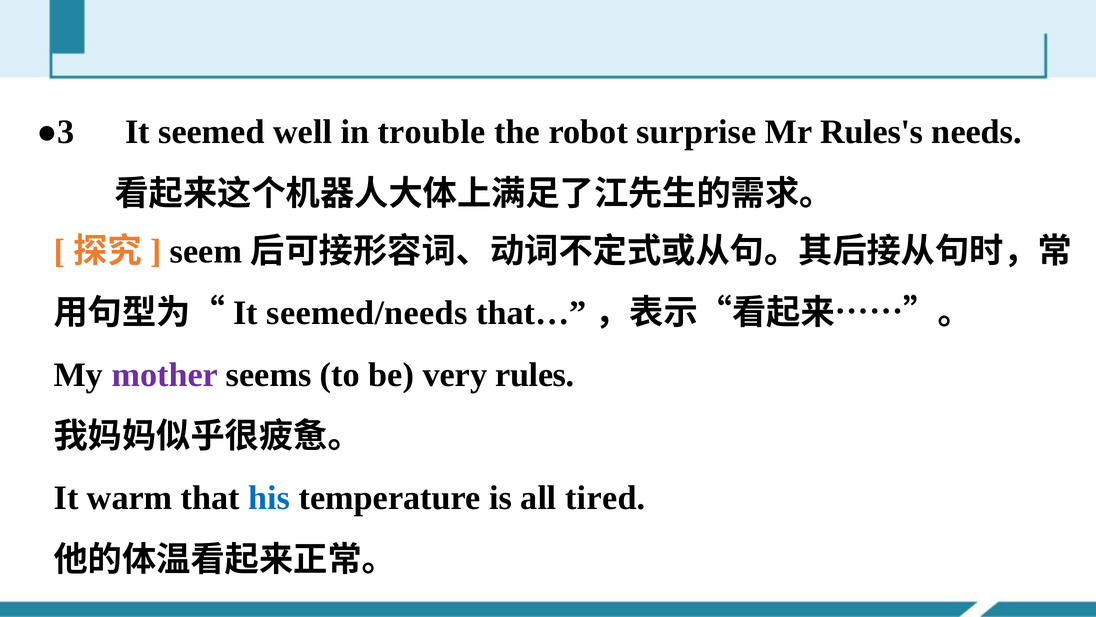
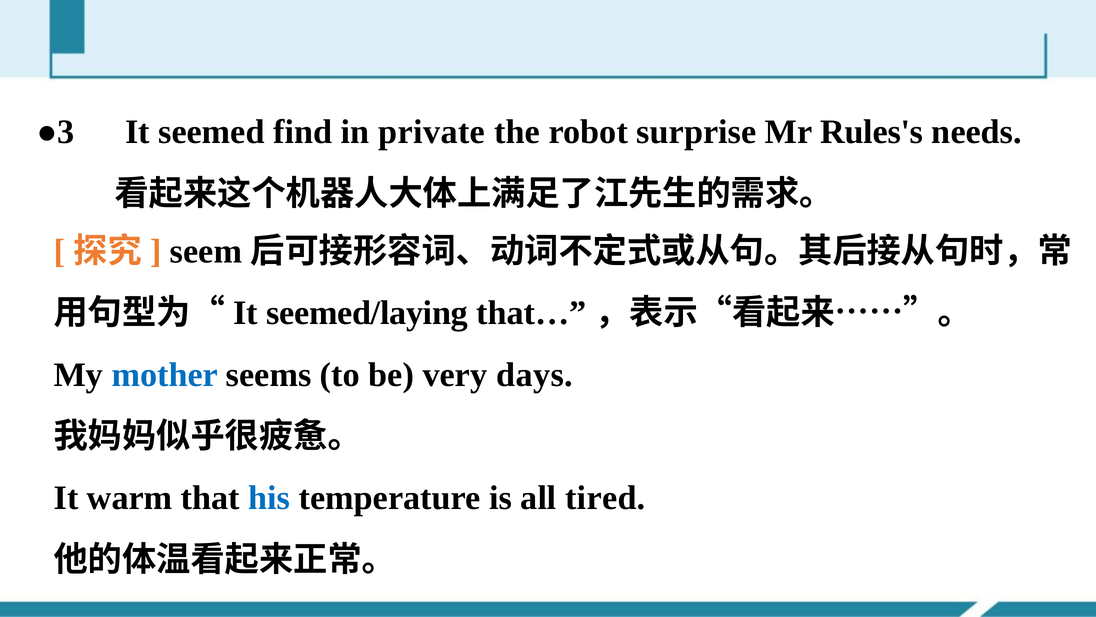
well: well -> find
trouble: trouble -> private
seemed/needs: seemed/needs -> seemed/laying
mother colour: purple -> blue
rules: rules -> days
